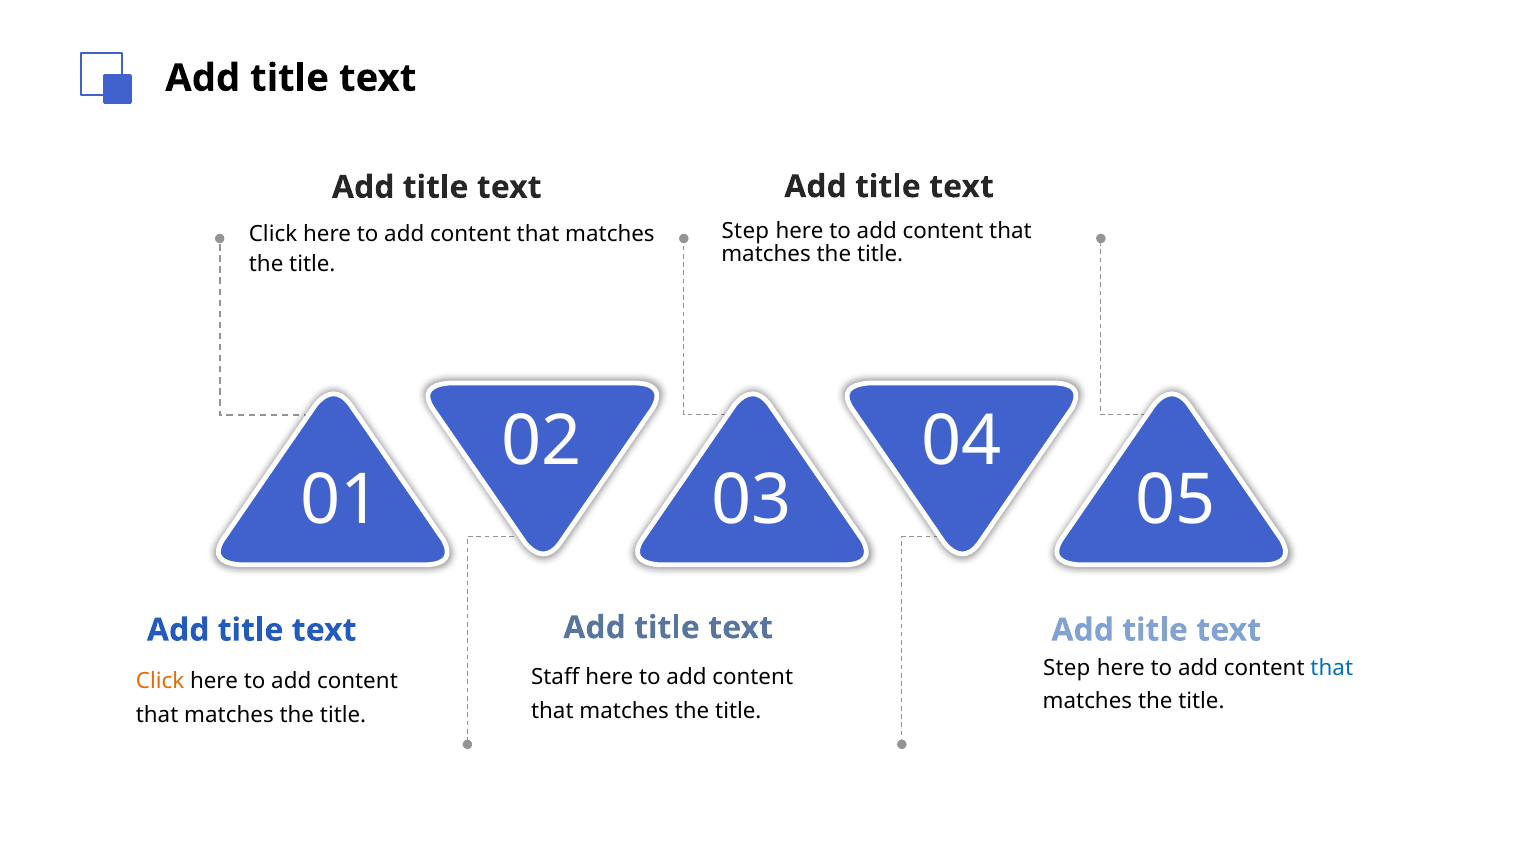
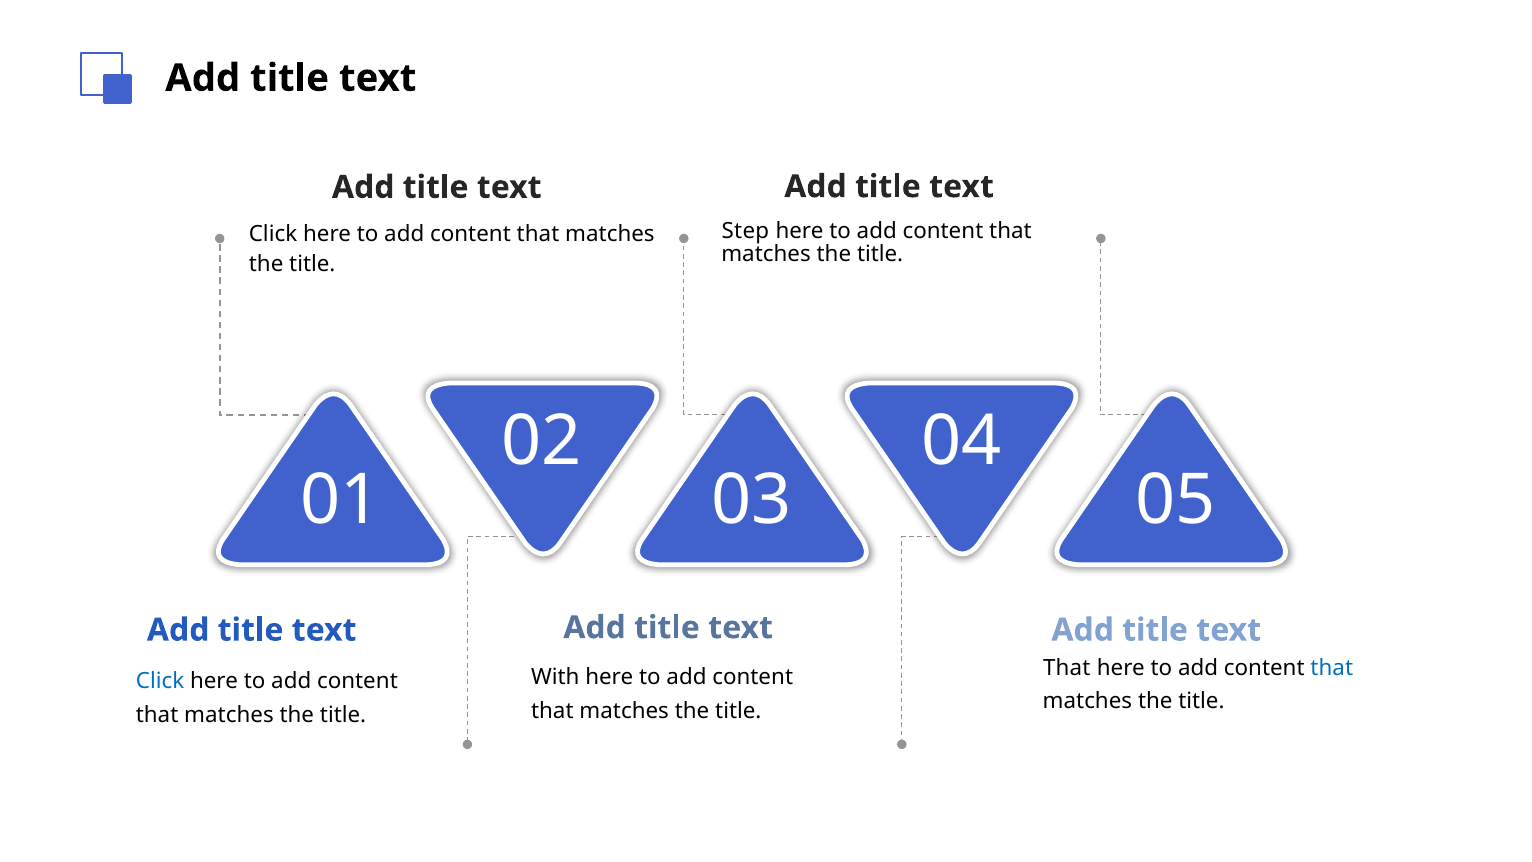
Step at (1067, 668): Step -> That
Staff: Staff -> With
Click at (160, 681) colour: orange -> blue
